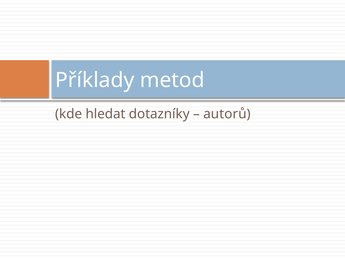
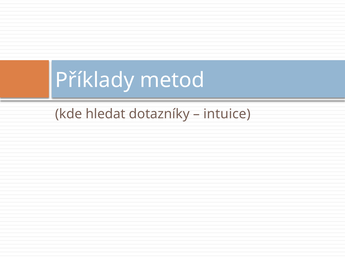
autorů: autorů -> intuice
